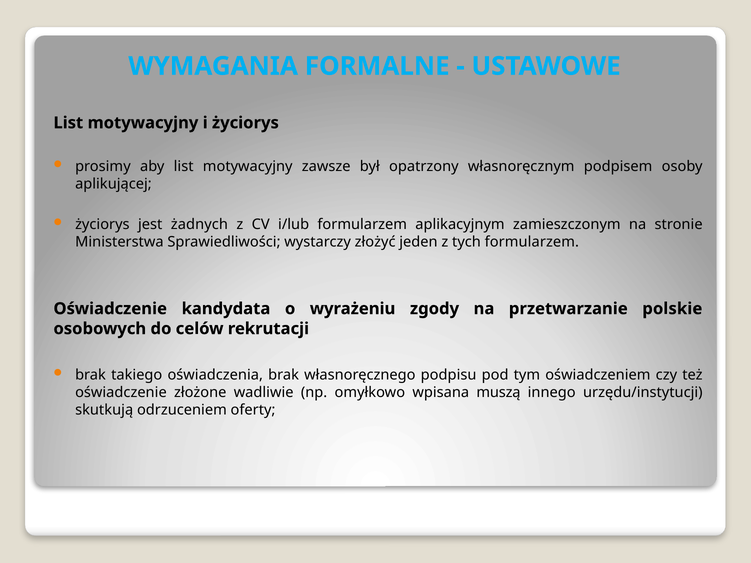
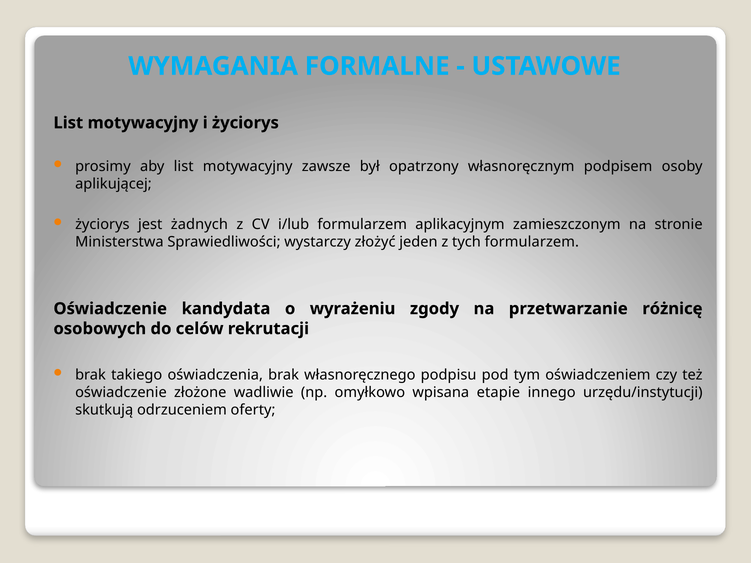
polskie: polskie -> różnicę
muszą: muszą -> etapie
